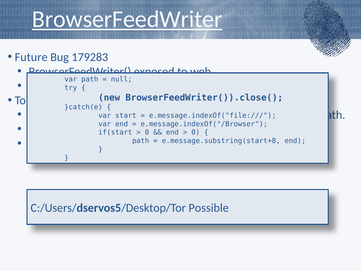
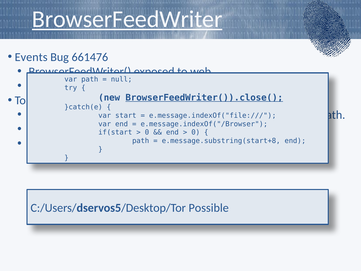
Future: Future -> Events
179283: 179283 -> 661476
BrowserFeedWriter()).close( underline: none -> present
